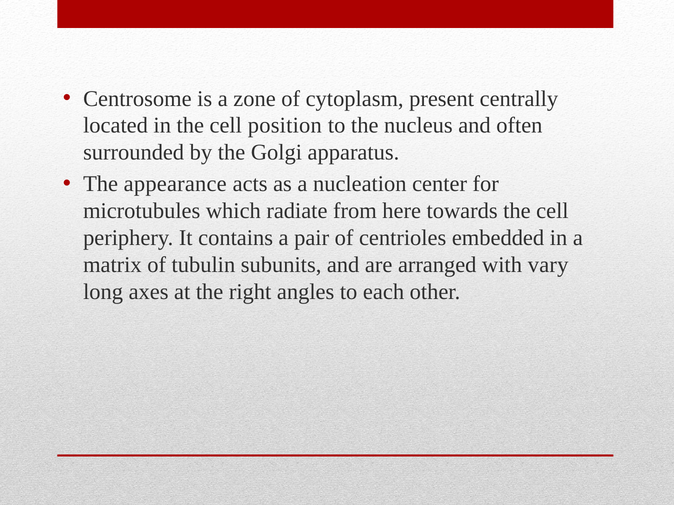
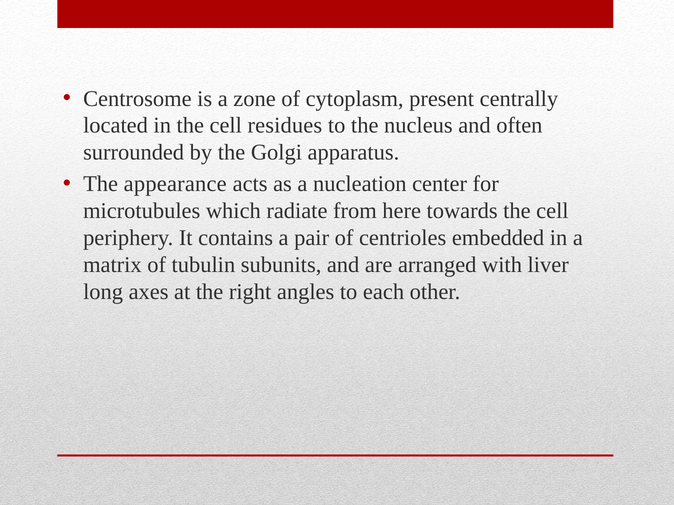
position: position -> residues
vary: vary -> liver
